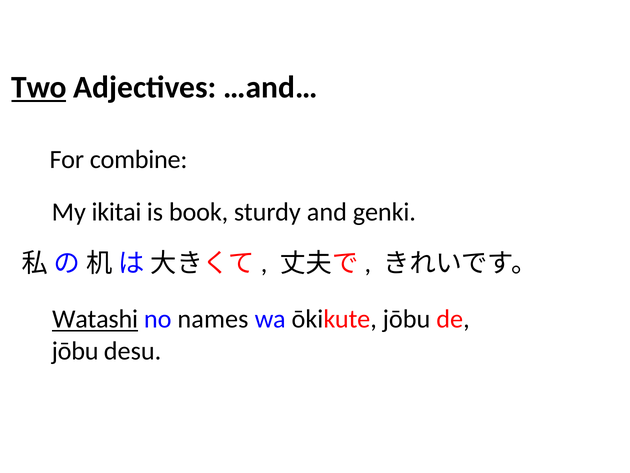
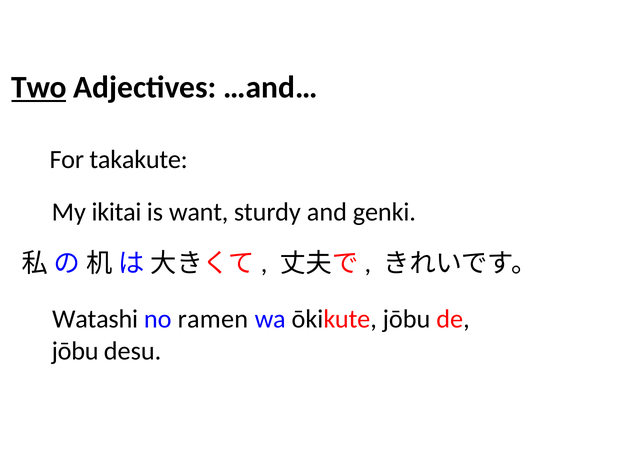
combine: combine -> takakute
book: book -> want
Watashi underline: present -> none
names: names -> ramen
